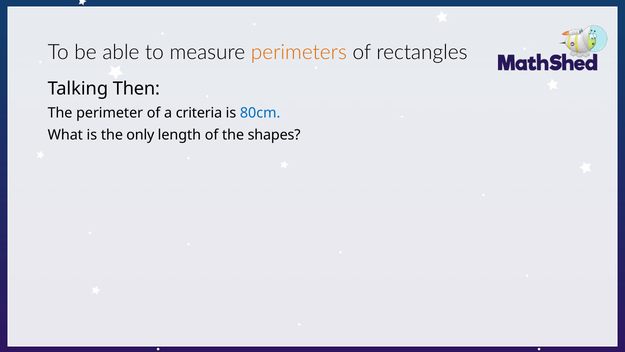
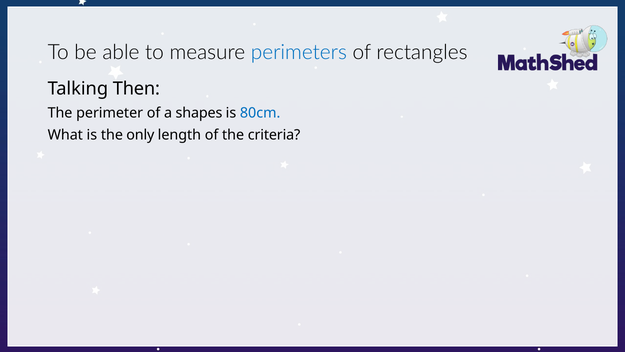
perimeters colour: orange -> blue
criteria: criteria -> shapes
shapes: shapes -> criteria
